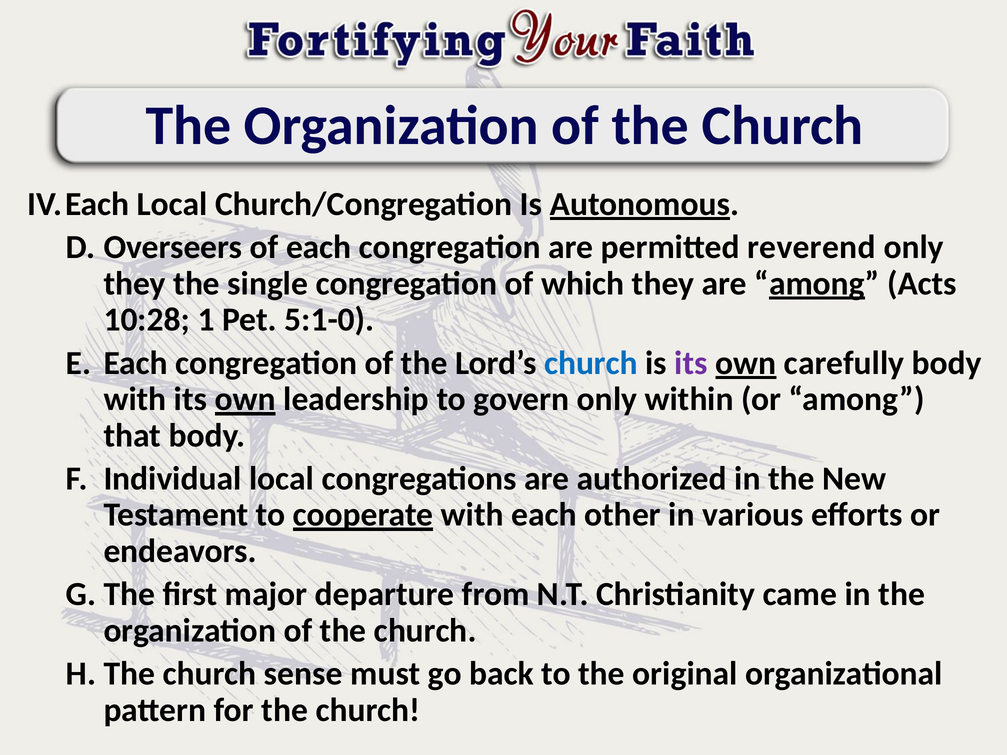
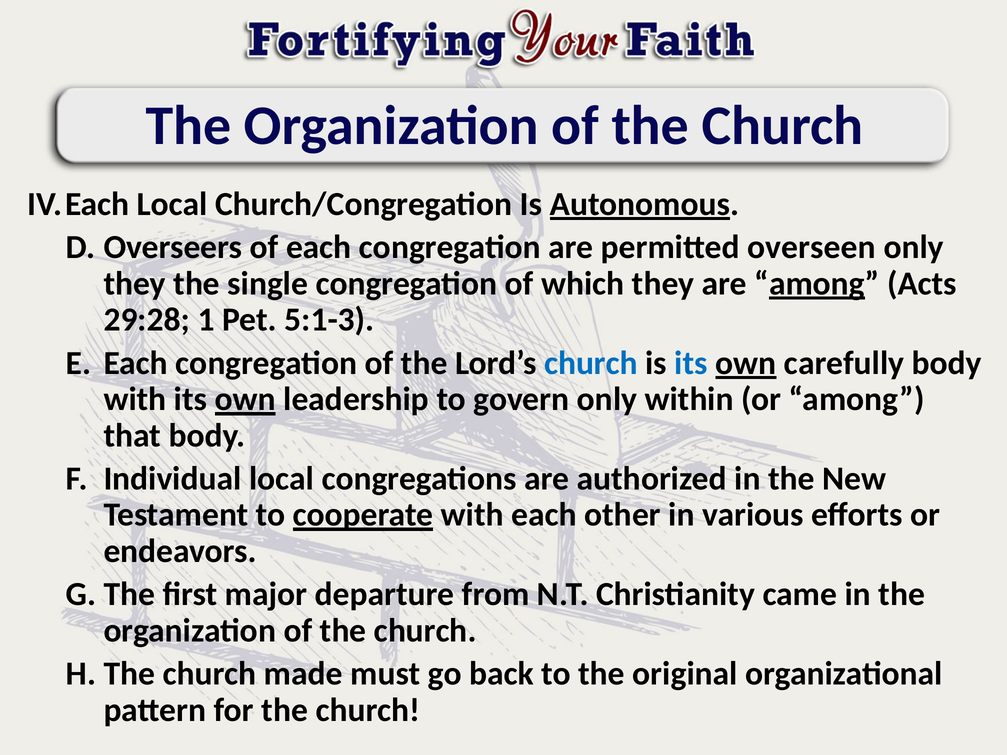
reverend: reverend -> overseen
10:28: 10:28 -> 29:28
5:1-0: 5:1-0 -> 5:1-3
its at (691, 363) colour: purple -> blue
sense: sense -> made
